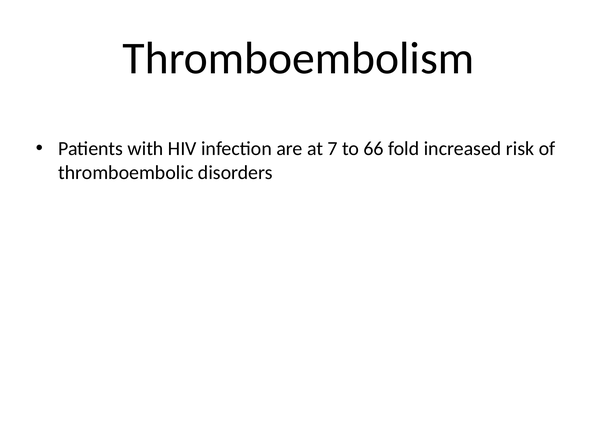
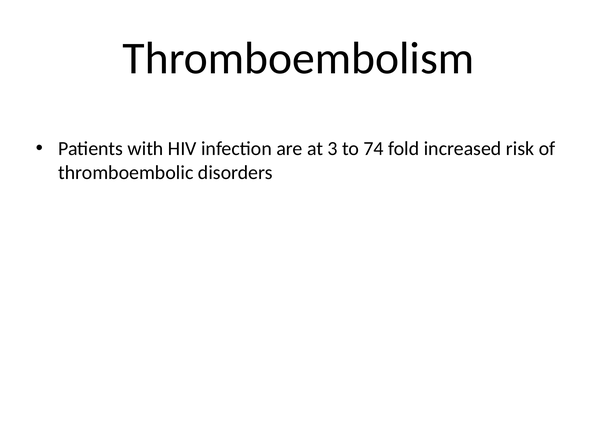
7: 7 -> 3
66: 66 -> 74
